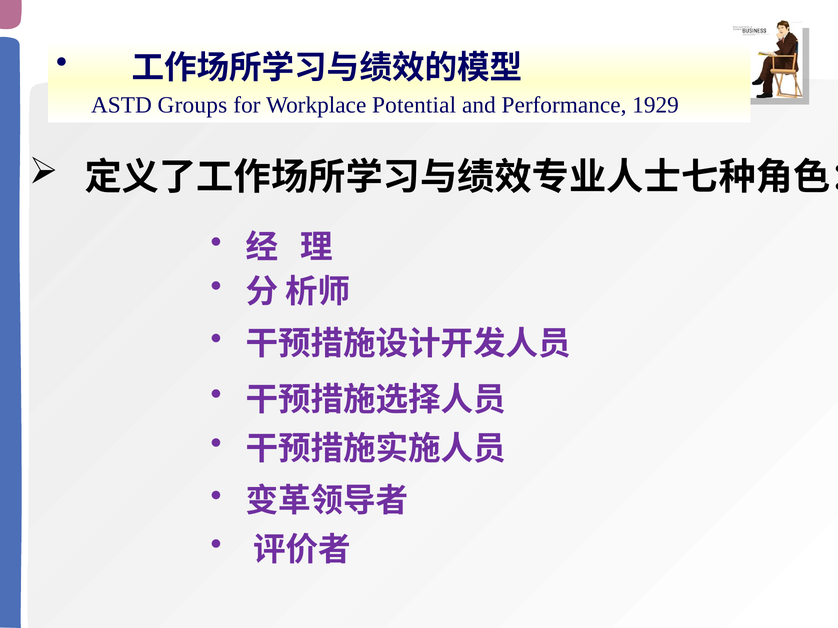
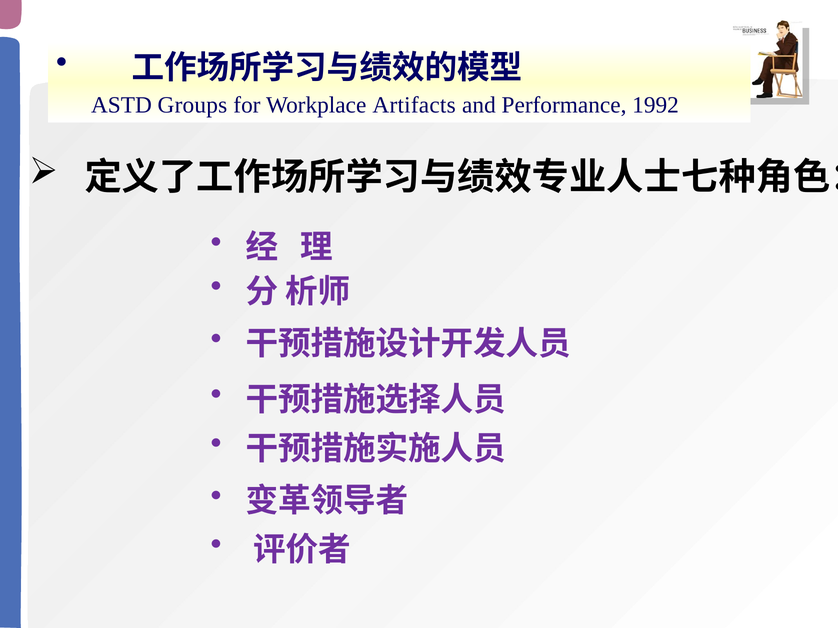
Potential: Potential -> Artifacts
1929: 1929 -> 1992
